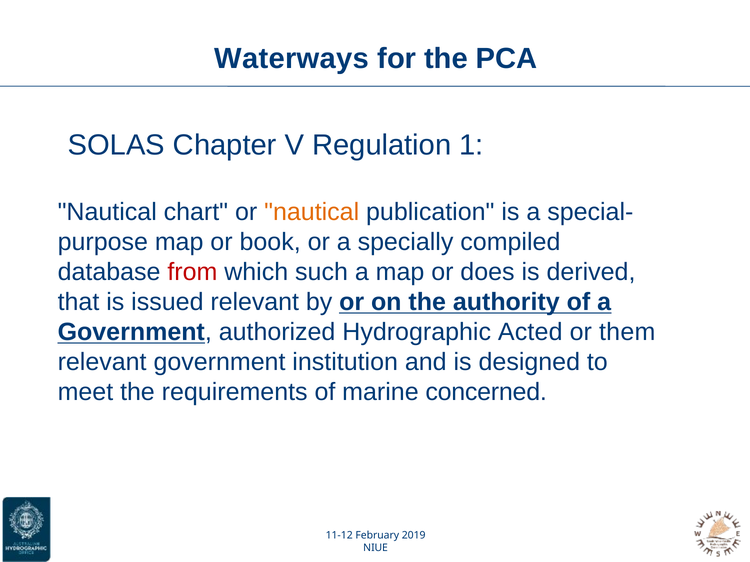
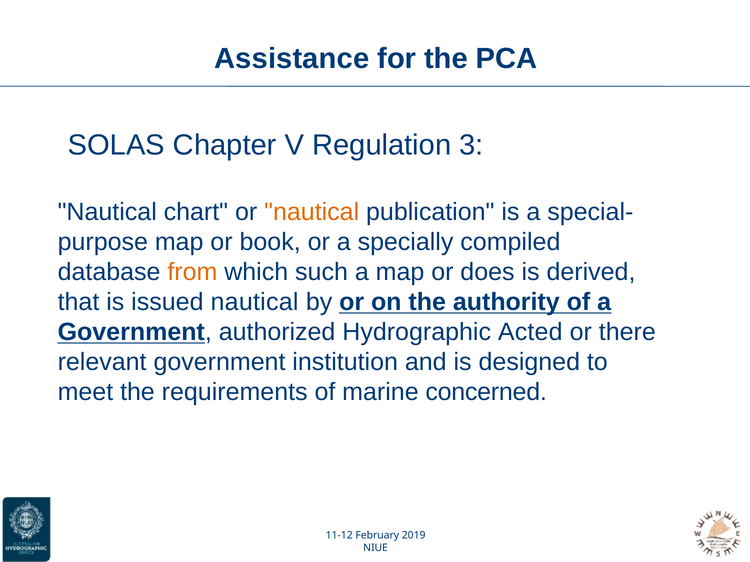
Waterways: Waterways -> Assistance
1: 1 -> 3
from colour: red -> orange
issued relevant: relevant -> nautical
them: them -> there
